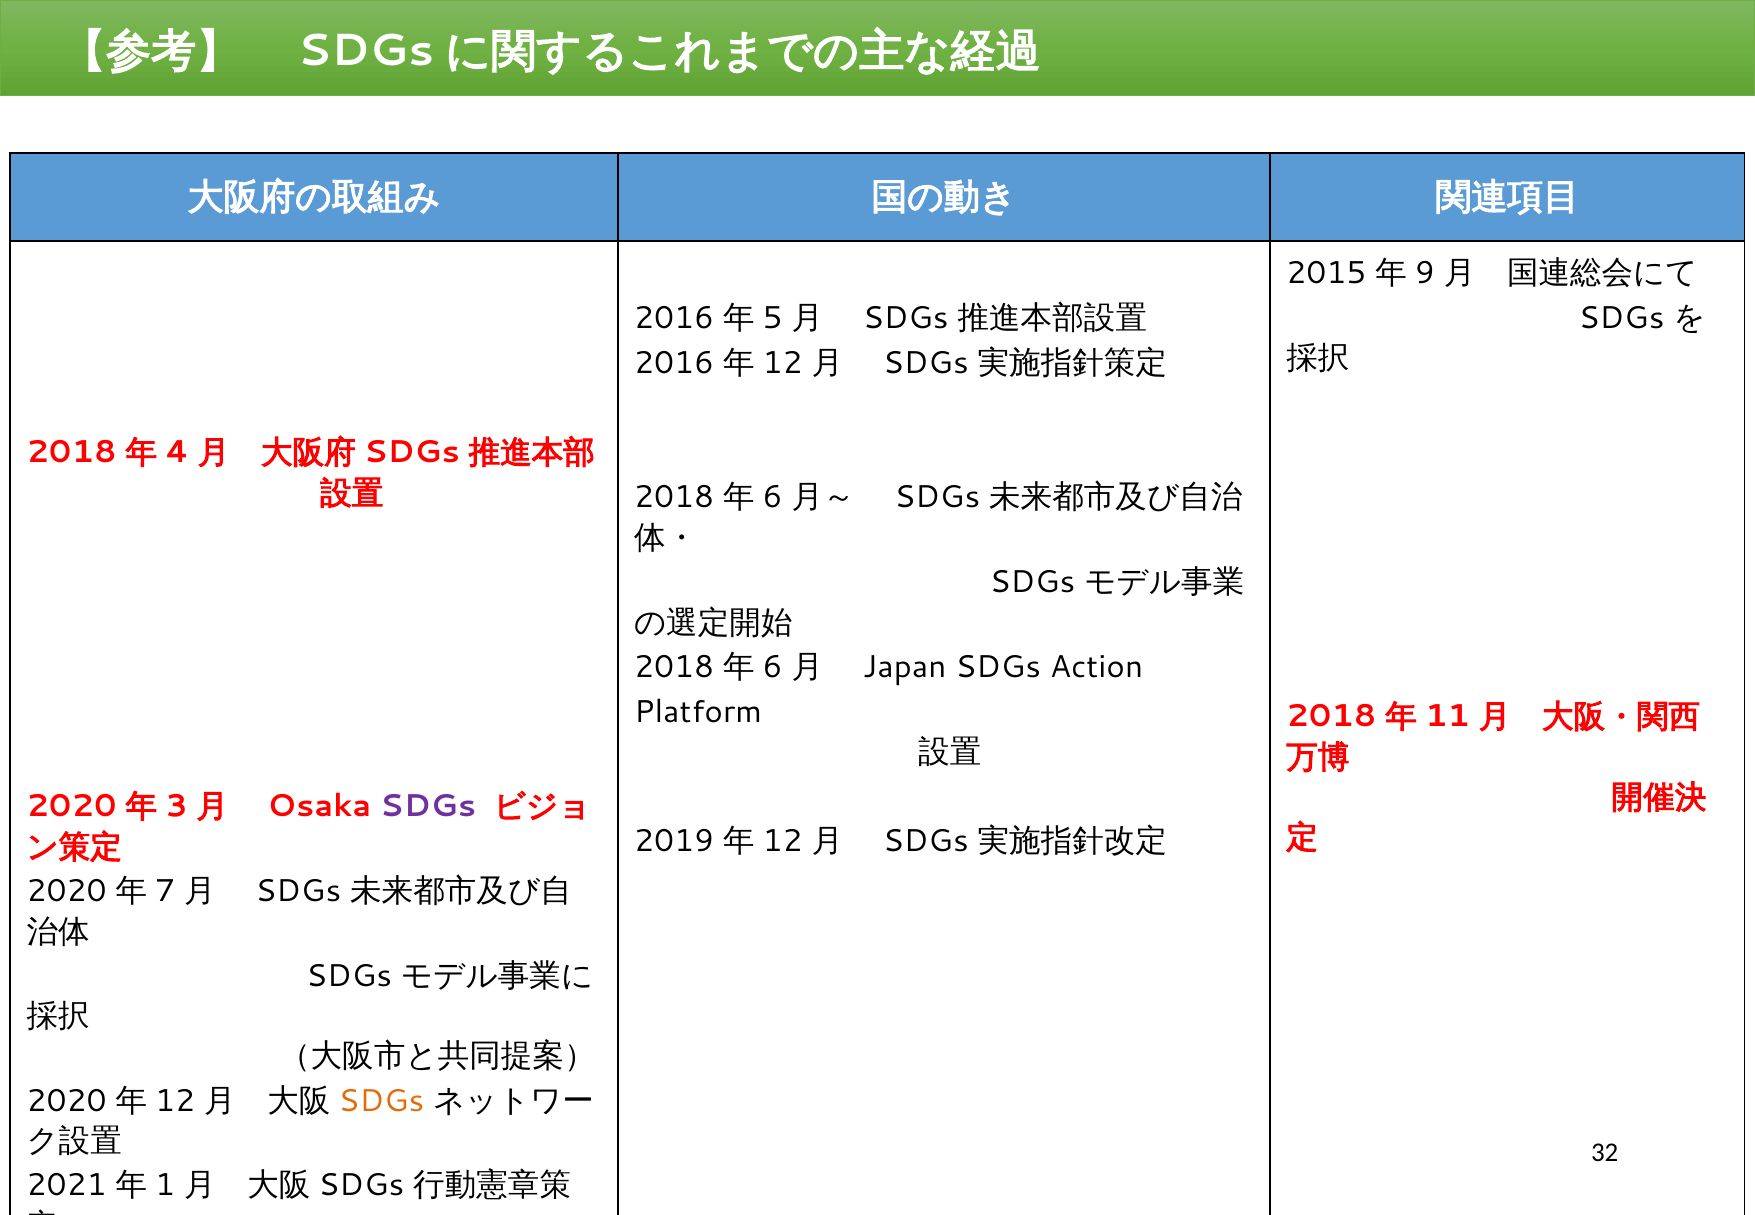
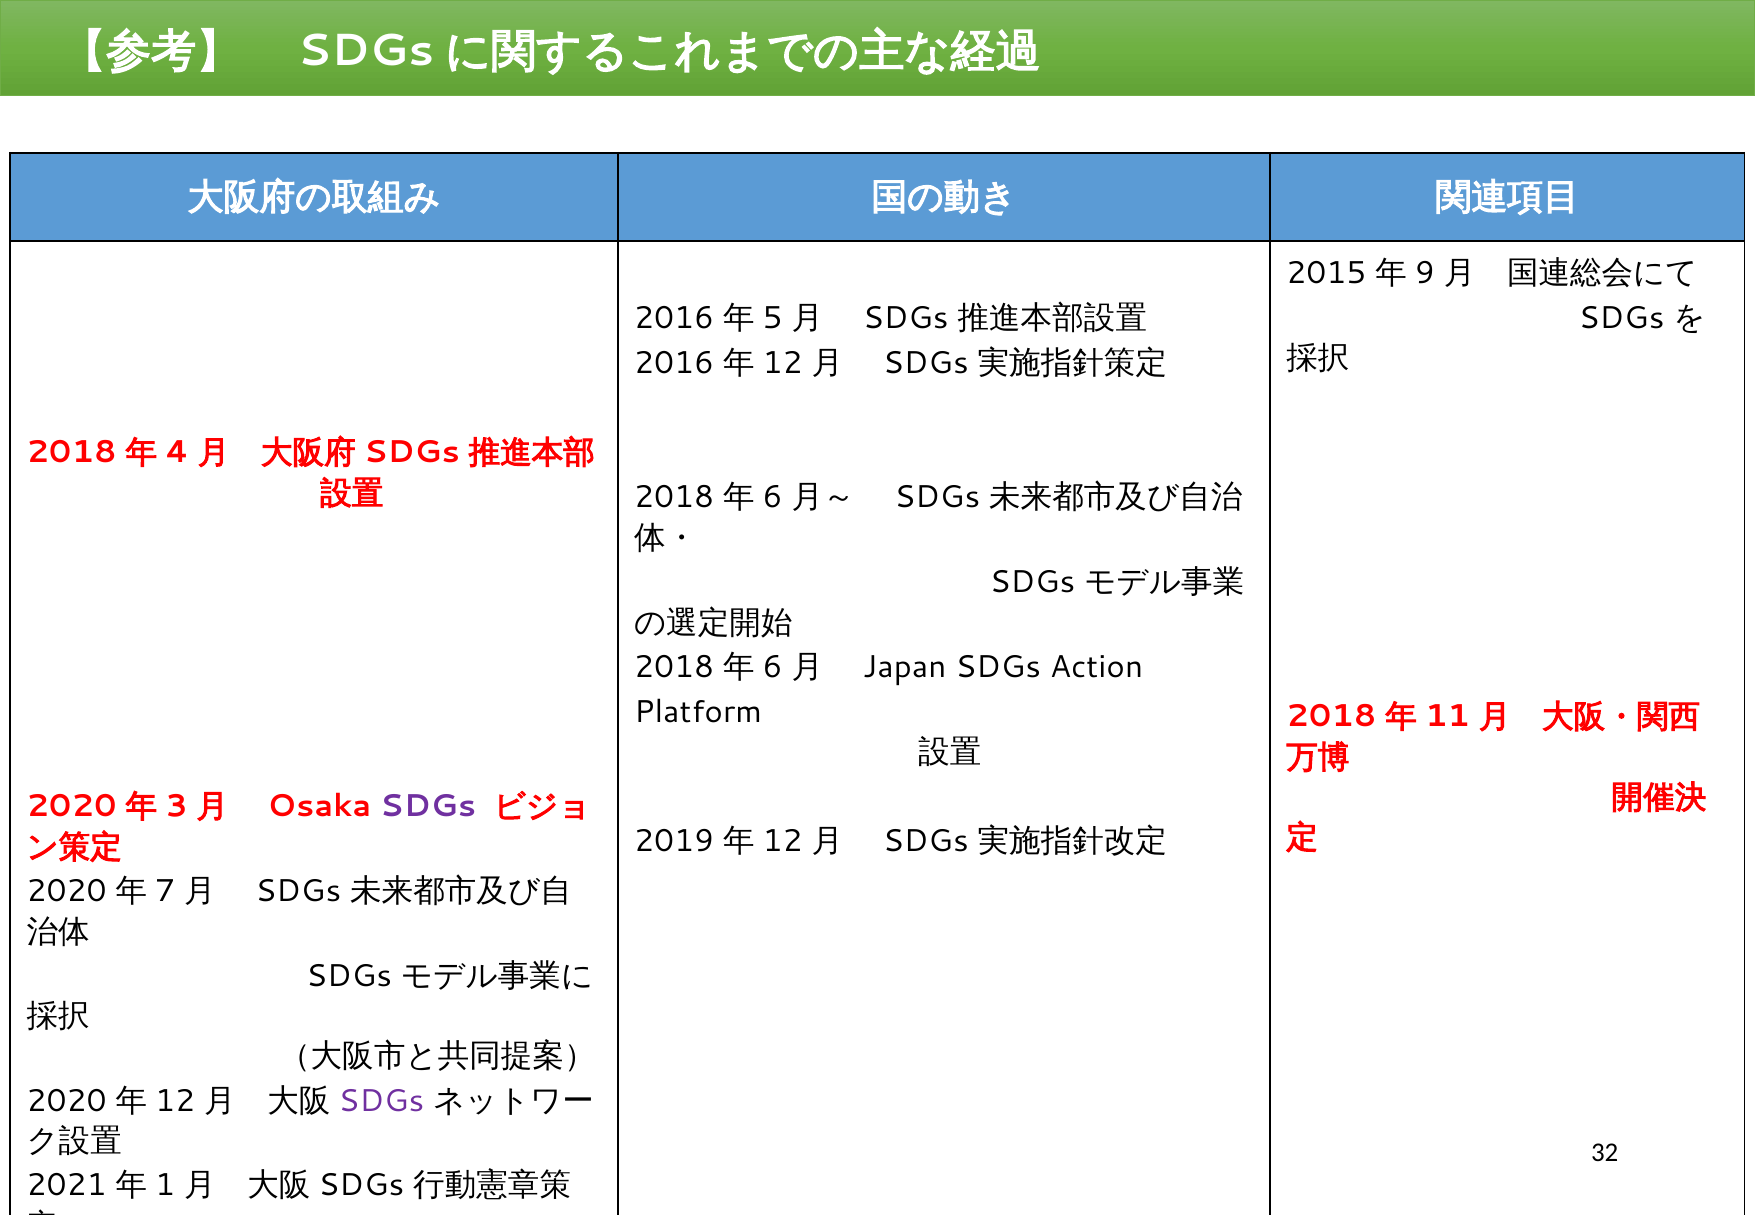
SDGs at (381, 1101) colour: orange -> purple
